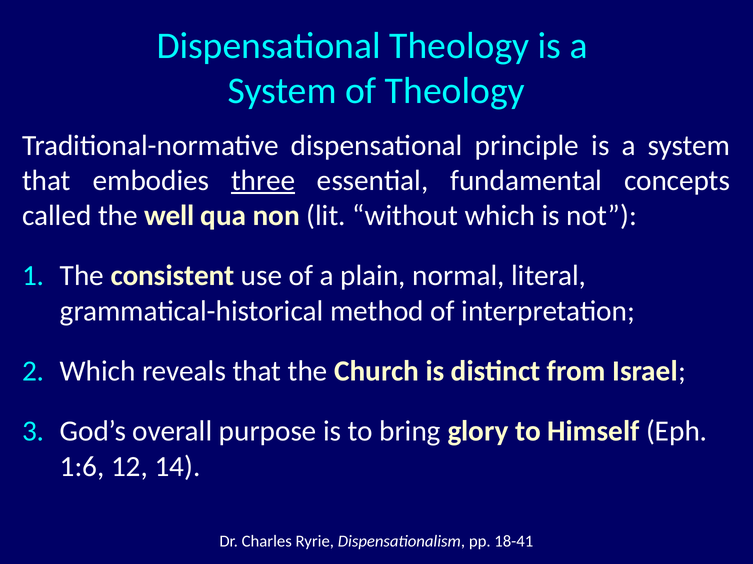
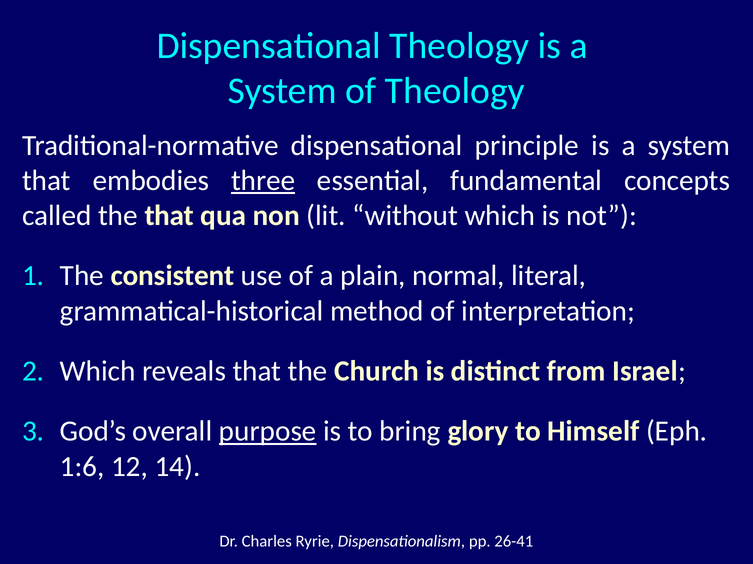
the well: well -> that
purpose underline: none -> present
18-41: 18-41 -> 26-41
